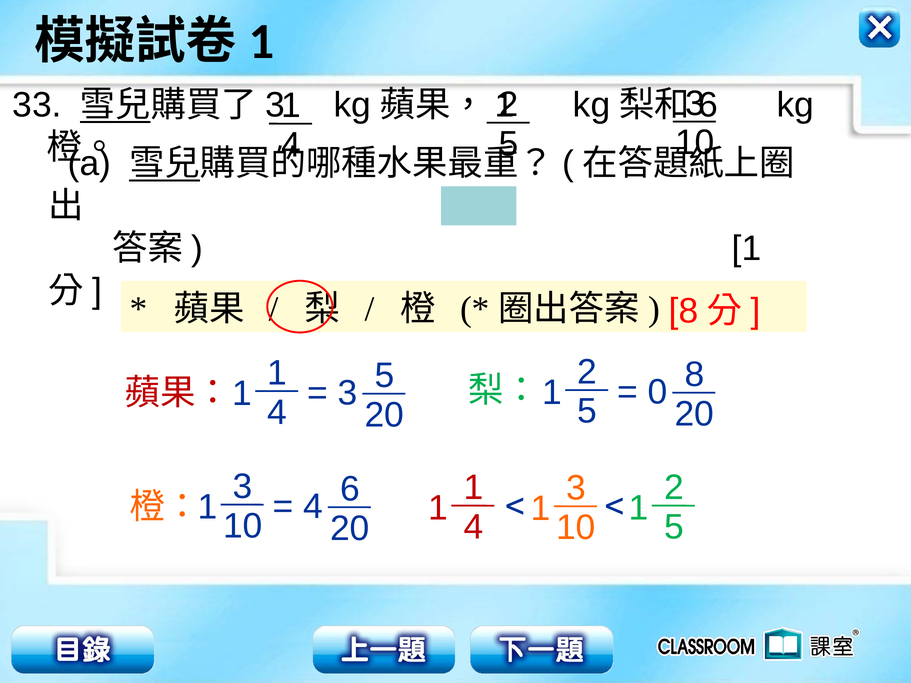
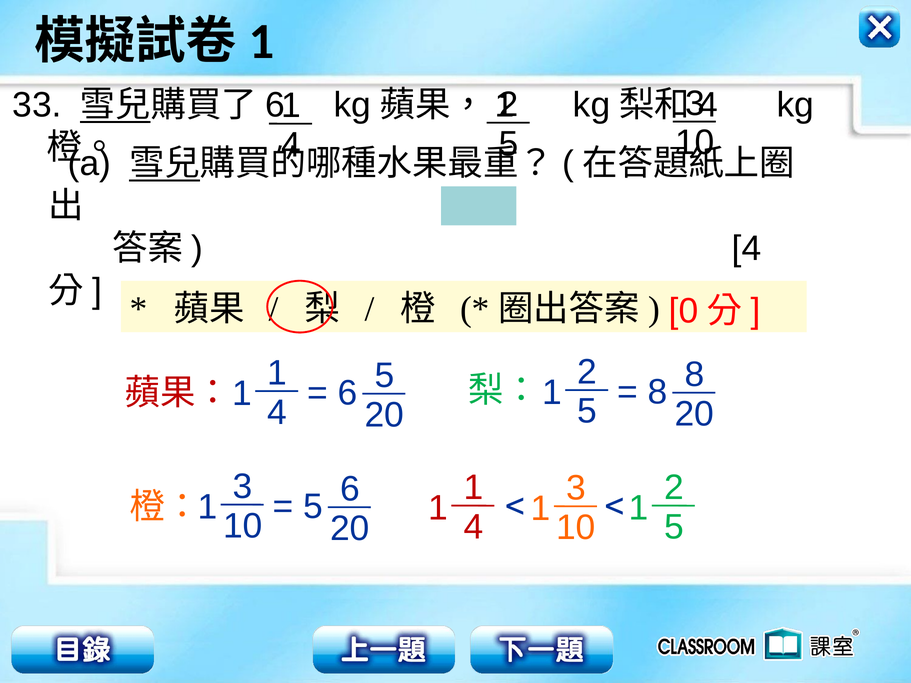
3 at (275, 105): 3 -> 6
6 at (708, 105): 6 -> 4
1 at (747, 249): 1 -> 4
8 at (684, 311): 8 -> 0
3 at (347, 393): 3 -> 6
0 at (657, 392): 0 -> 8
4 at (313, 507): 4 -> 5
